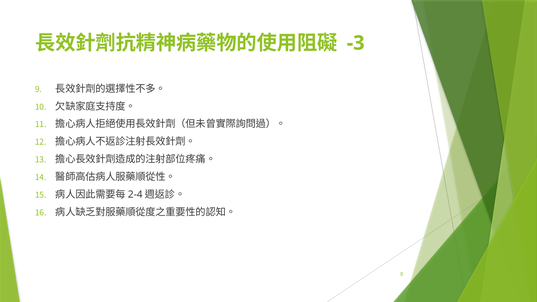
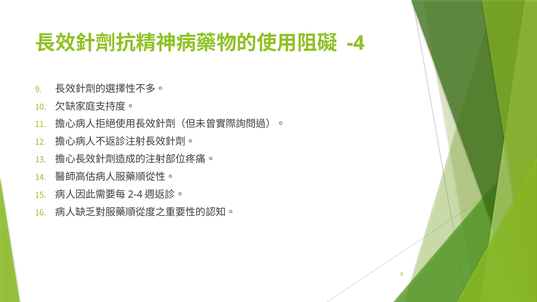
-3: -3 -> -4
